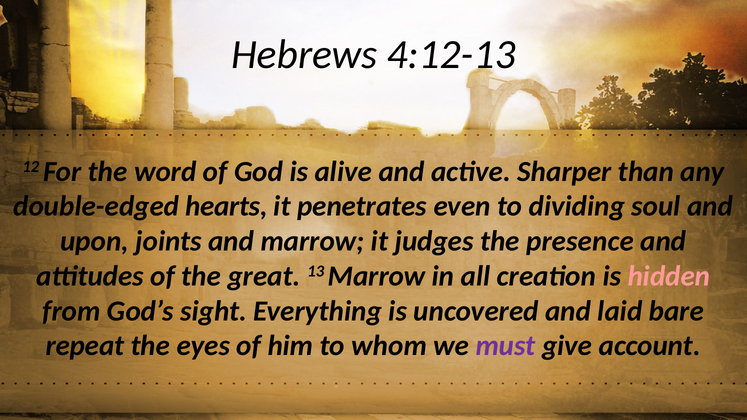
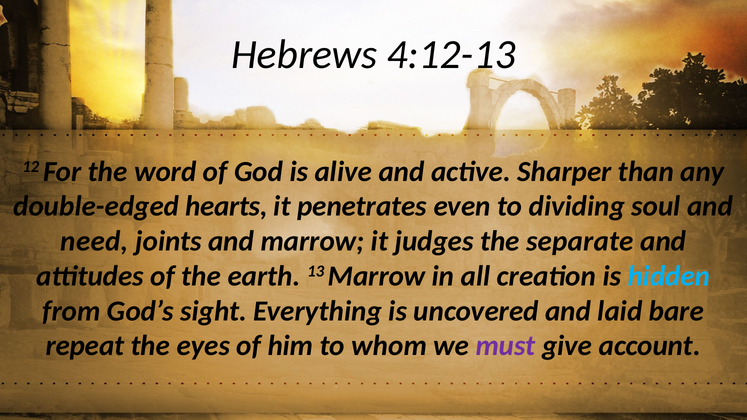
upon: upon -> need
presence: presence -> separate
great: great -> earth
hidden colour: pink -> light blue
